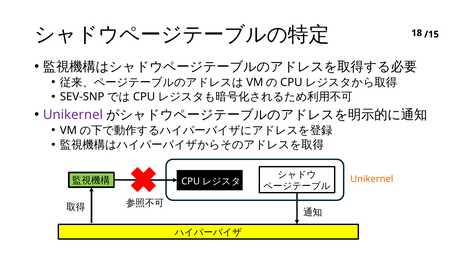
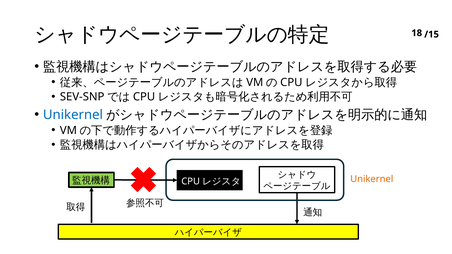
Unikernel at (73, 115) colour: purple -> blue
